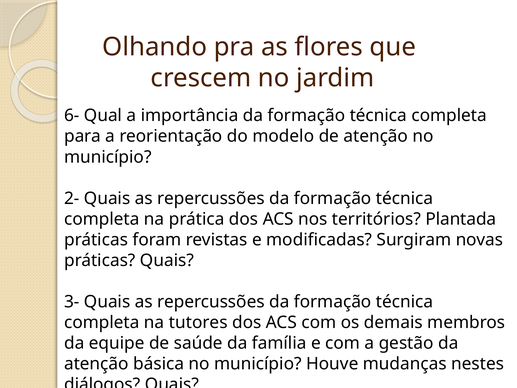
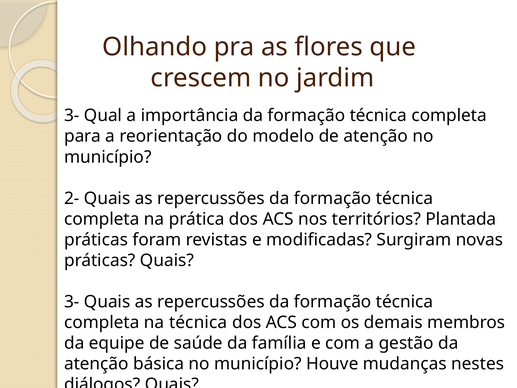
6- at (72, 116): 6- -> 3-
na tutores: tutores -> técnica
